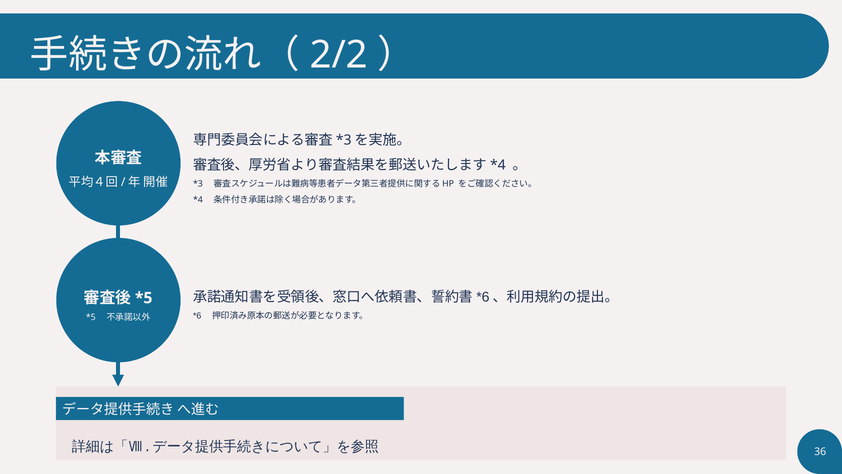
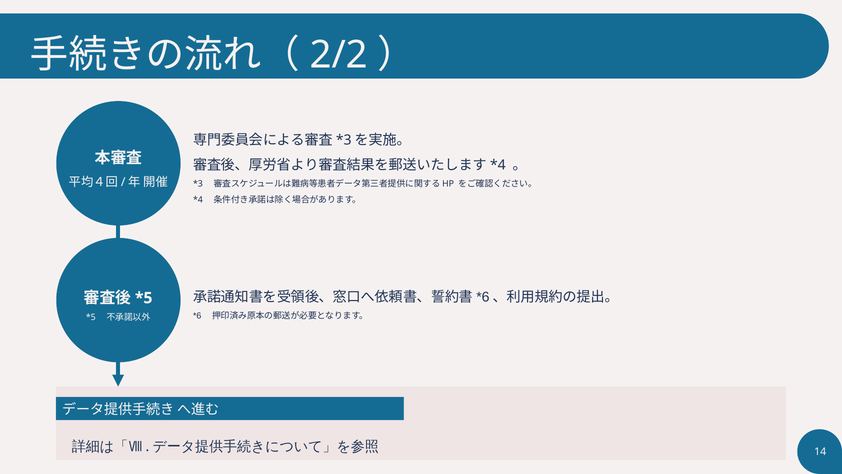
36: 36 -> 14
